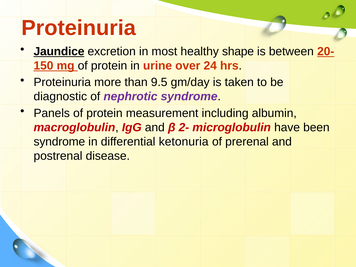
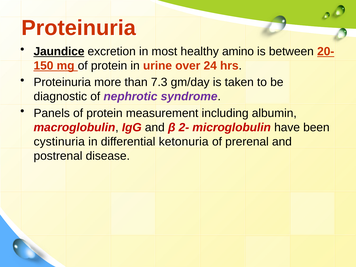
shape: shape -> amino
9.5: 9.5 -> 7.3
syndrome at (59, 142): syndrome -> cystinuria
